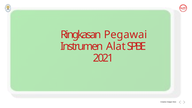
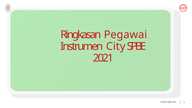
Alat: Alat -> City
